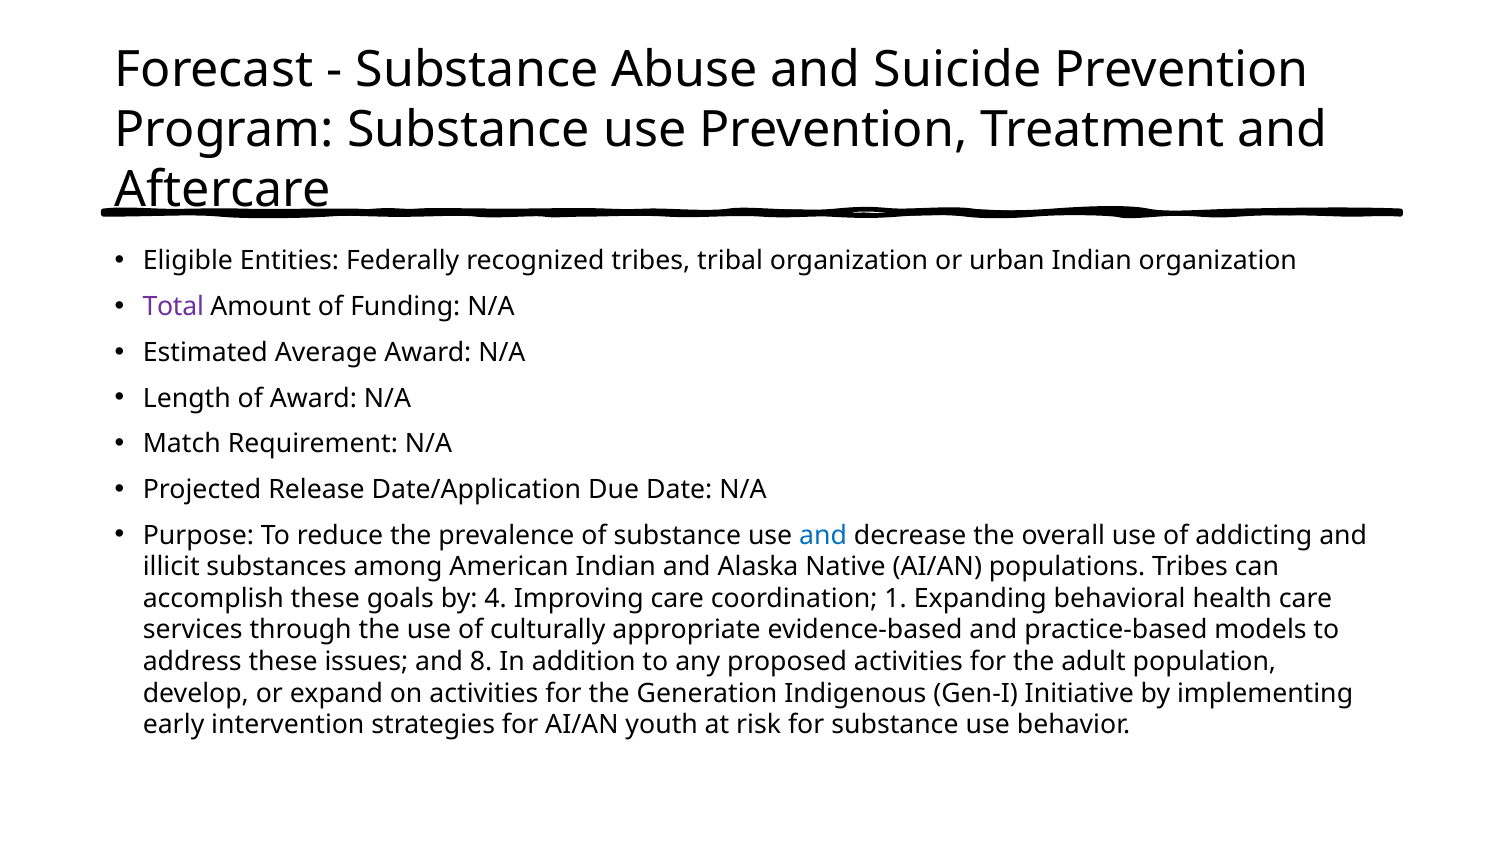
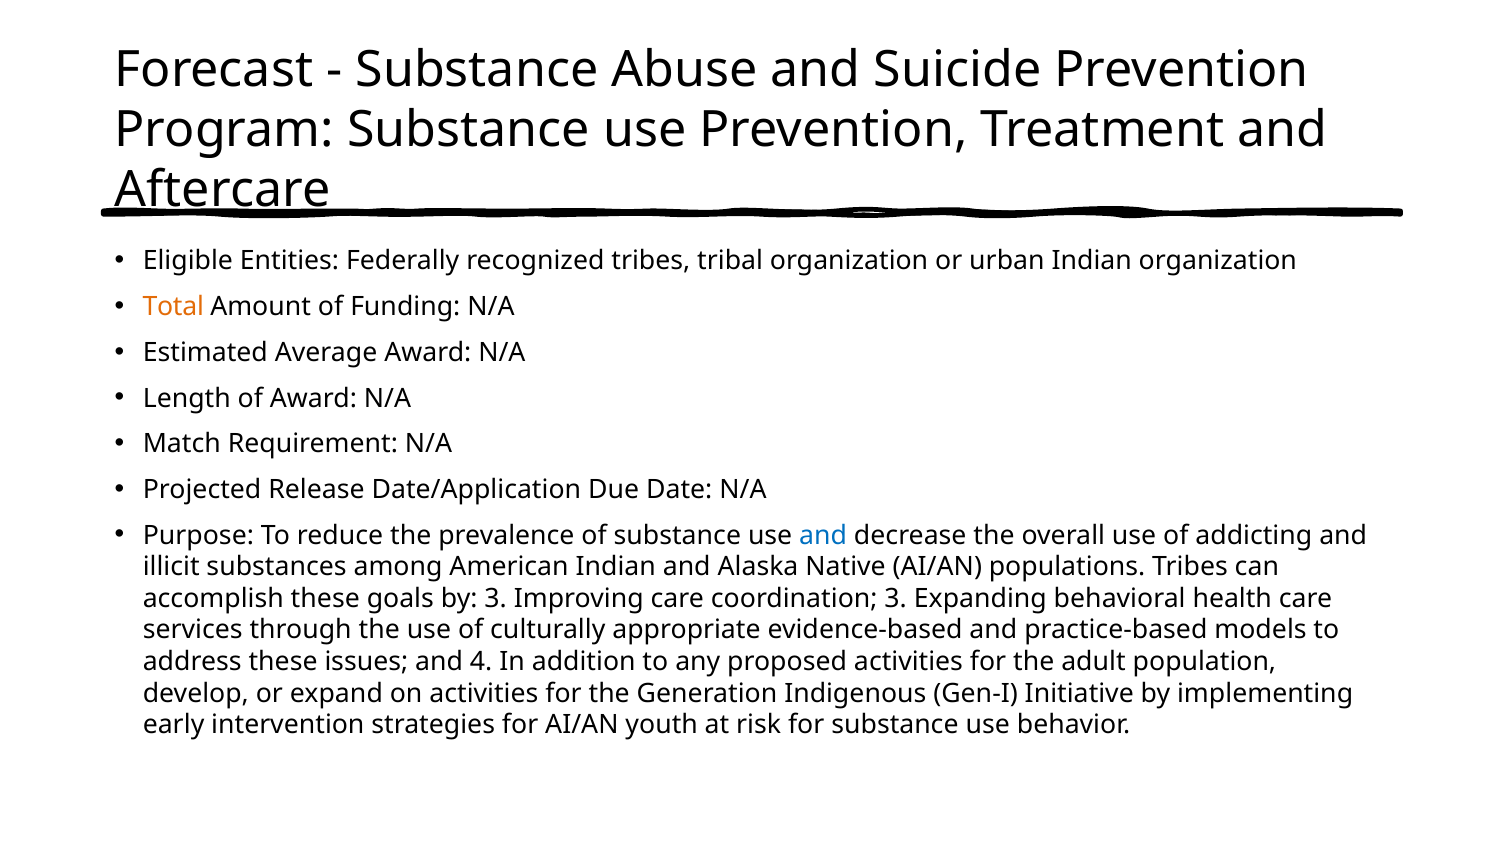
Total colour: purple -> orange
by 4: 4 -> 3
coordination 1: 1 -> 3
8: 8 -> 4
